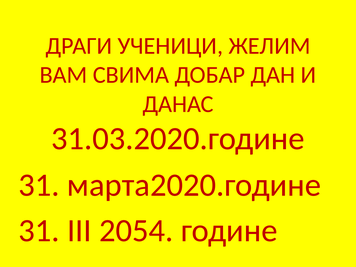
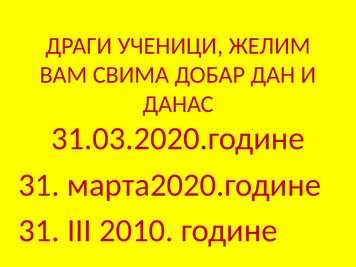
2054: 2054 -> 2010
